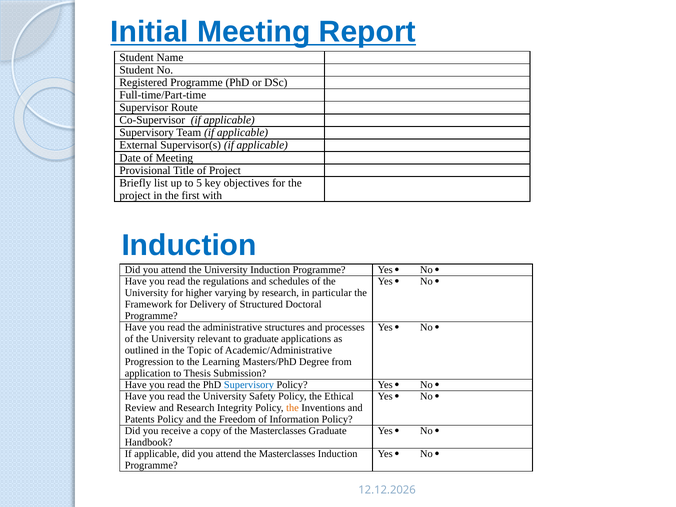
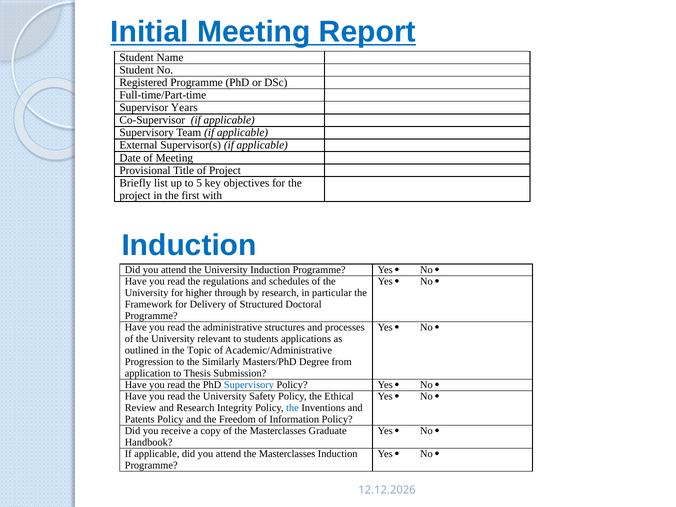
Route: Route -> Years
varying: varying -> through
to graduate: graduate -> students
Learning: Learning -> Similarly
the at (292, 408) colour: orange -> blue
